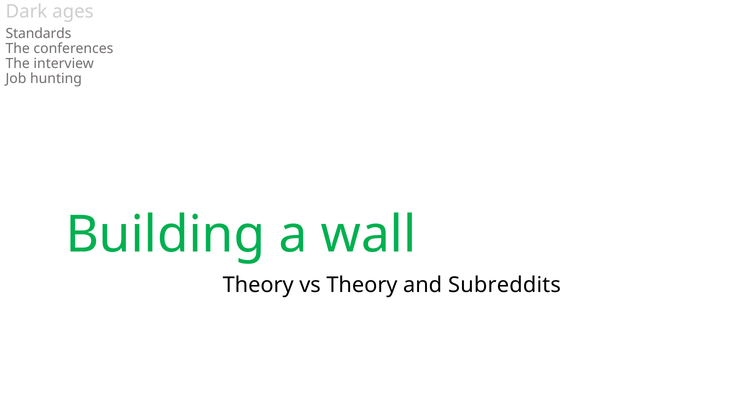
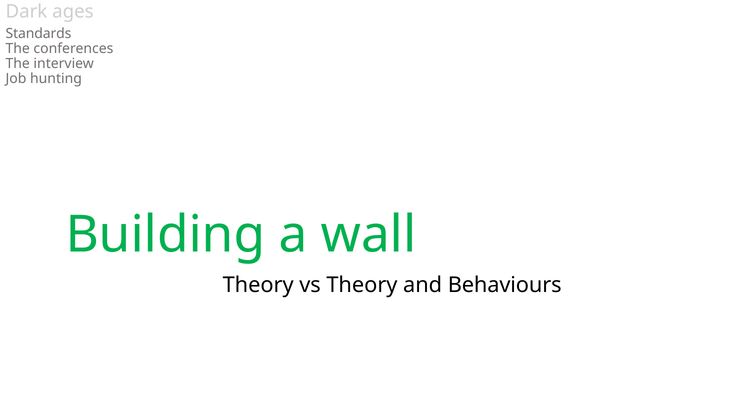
Subreddits: Subreddits -> Behaviours
